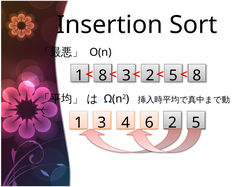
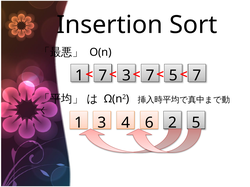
1 8: 8 -> 7
3 2: 2 -> 7
5 8: 8 -> 7
